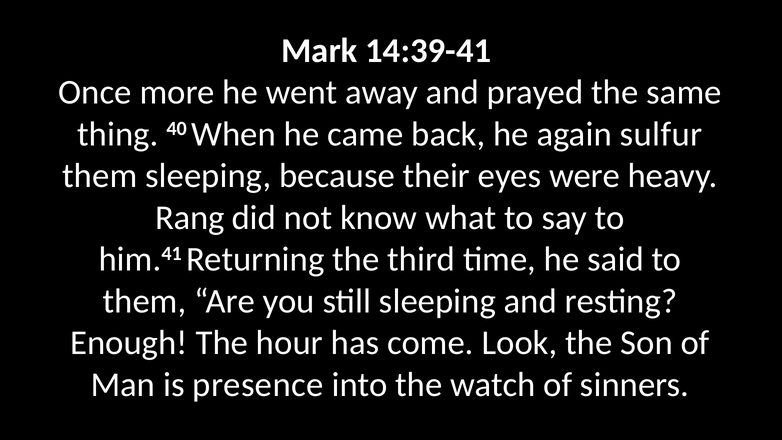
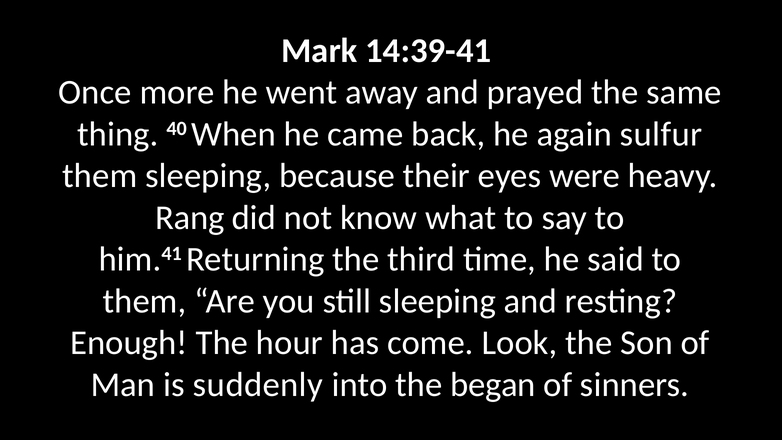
presence: presence -> suddenly
watch: watch -> began
